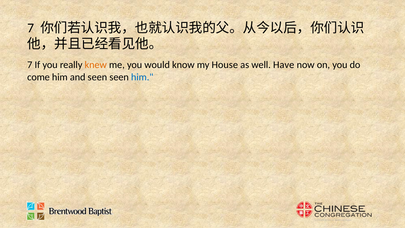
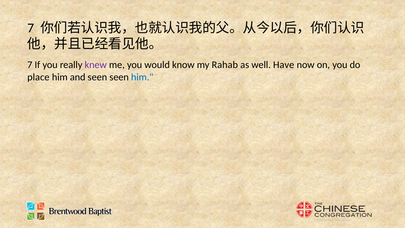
knew colour: orange -> purple
House: House -> Rahab
come: come -> place
